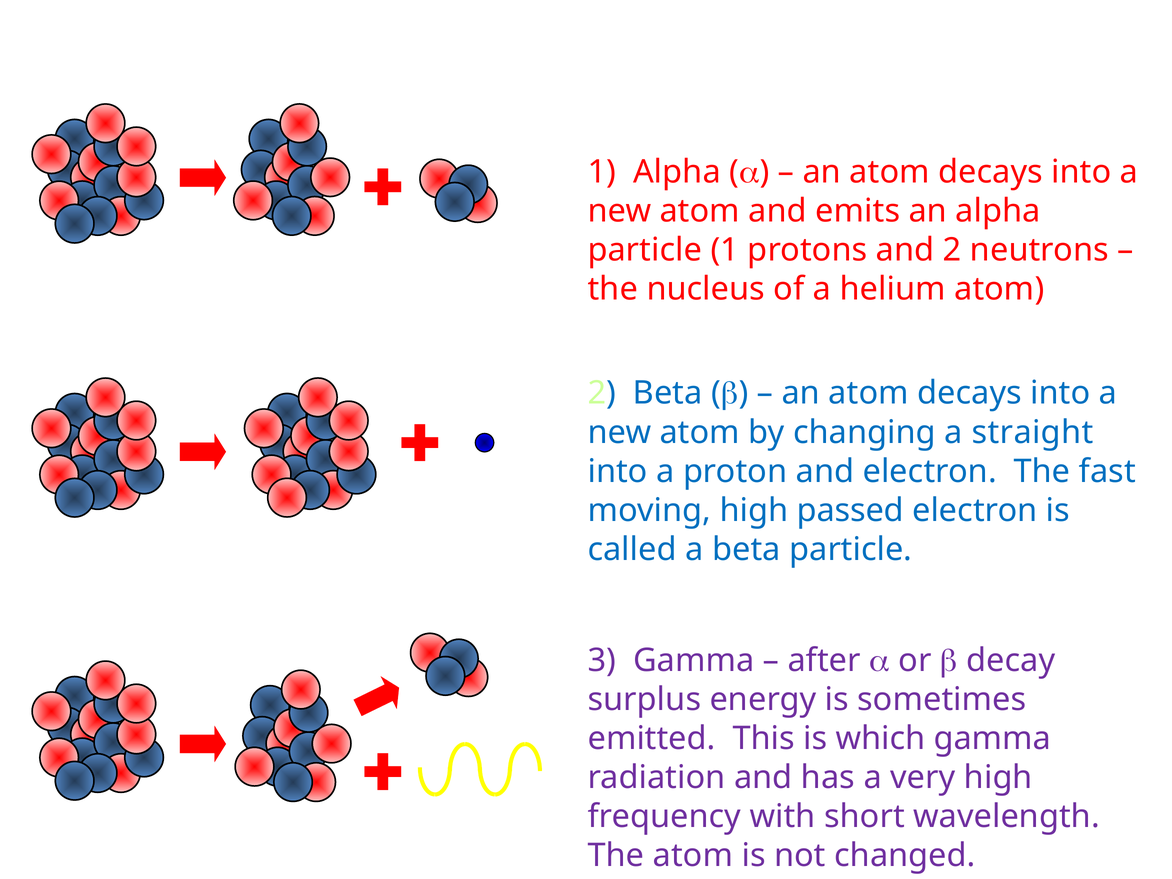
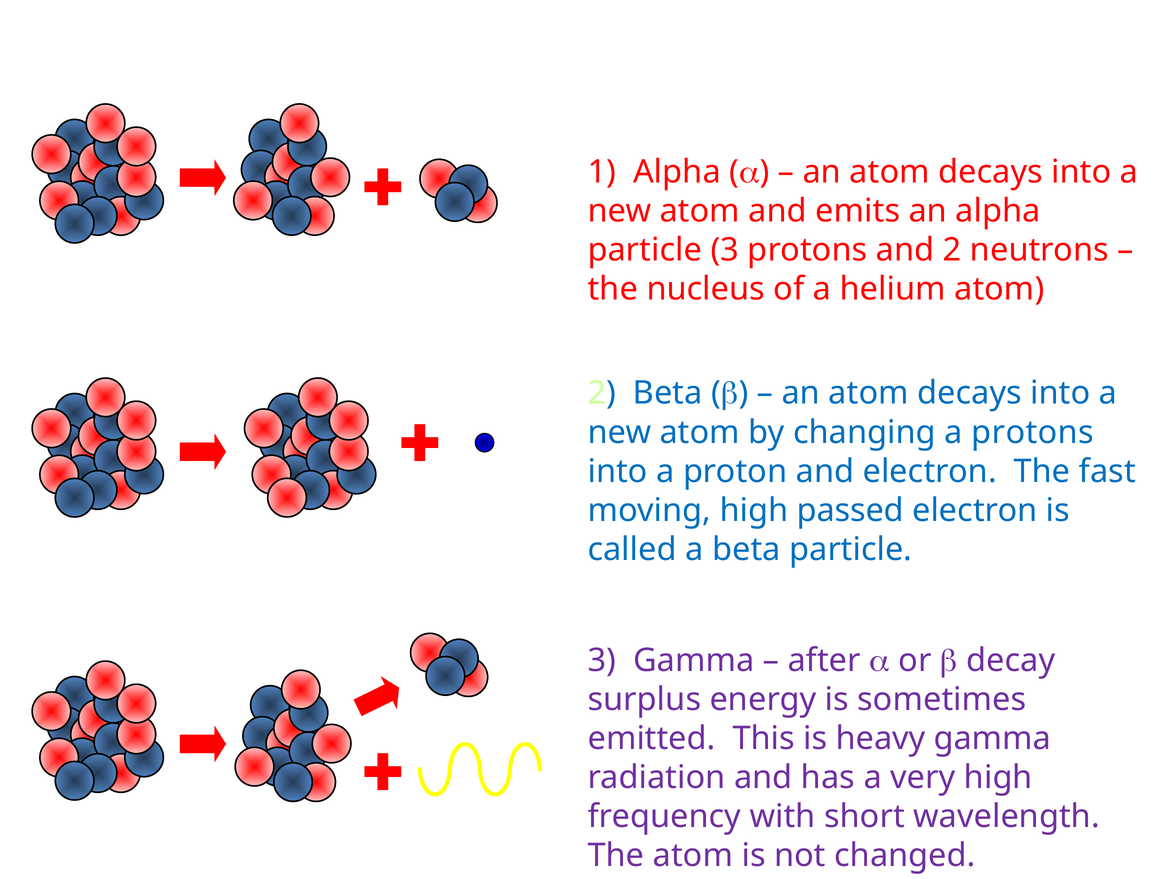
1 at (725, 250): 1 -> 3
a straight: straight -> protons
which: which -> heavy
